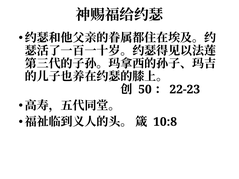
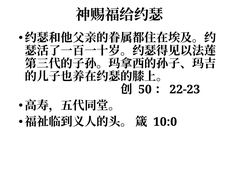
10:8: 10:8 -> 10:0
